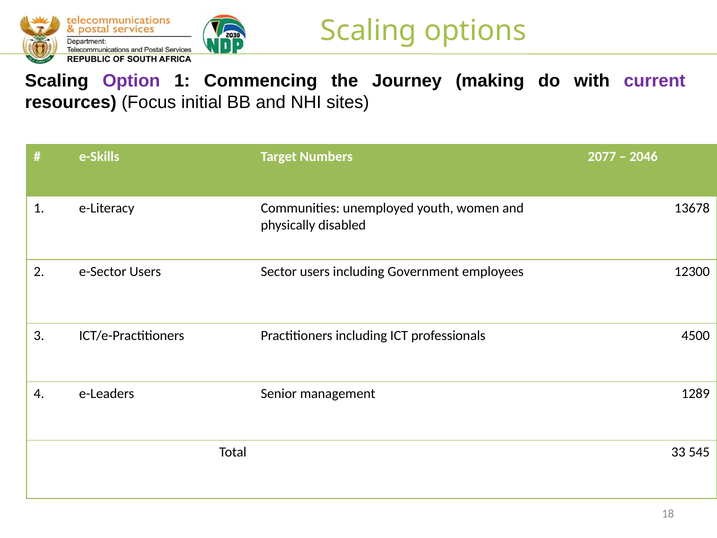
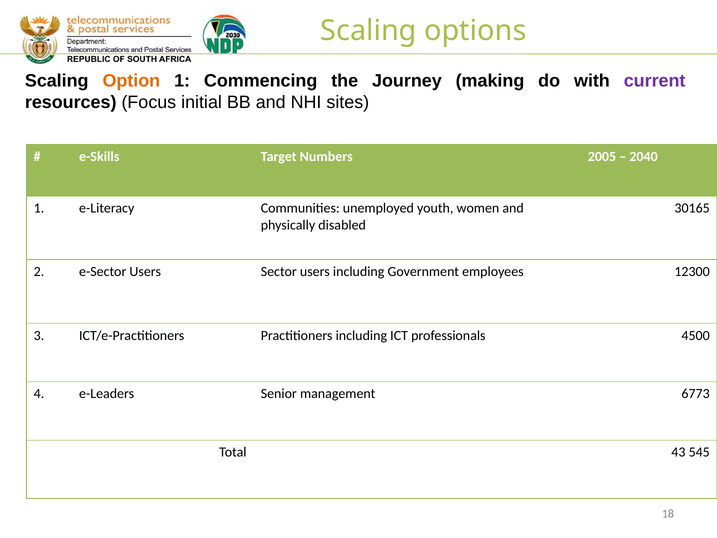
Option colour: purple -> orange
2077: 2077 -> 2005
2046: 2046 -> 2040
13678: 13678 -> 30165
1289: 1289 -> 6773
33: 33 -> 43
